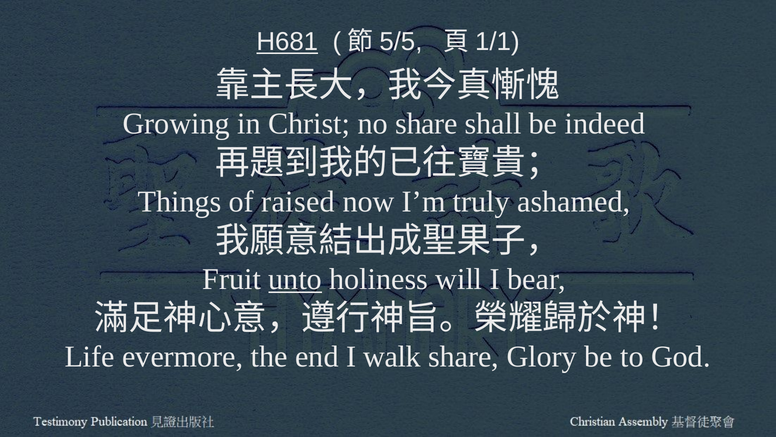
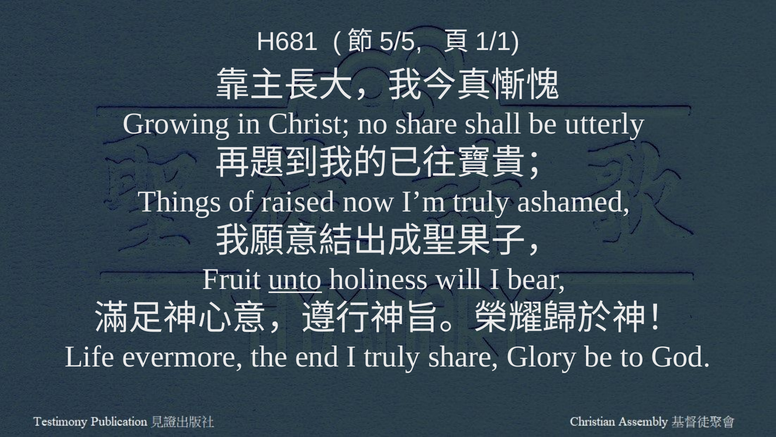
H681 underline: present -> none
indeed: indeed -> utterly
I walk: walk -> truly
